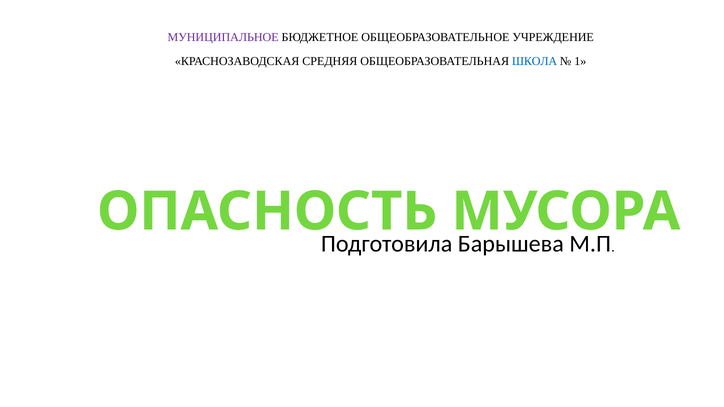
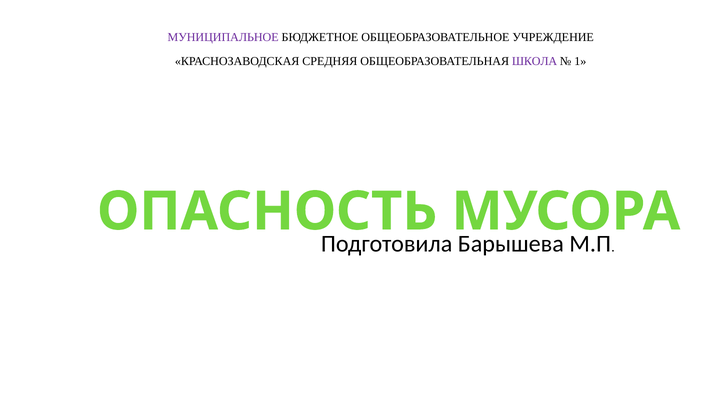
ШКОЛА colour: blue -> purple
